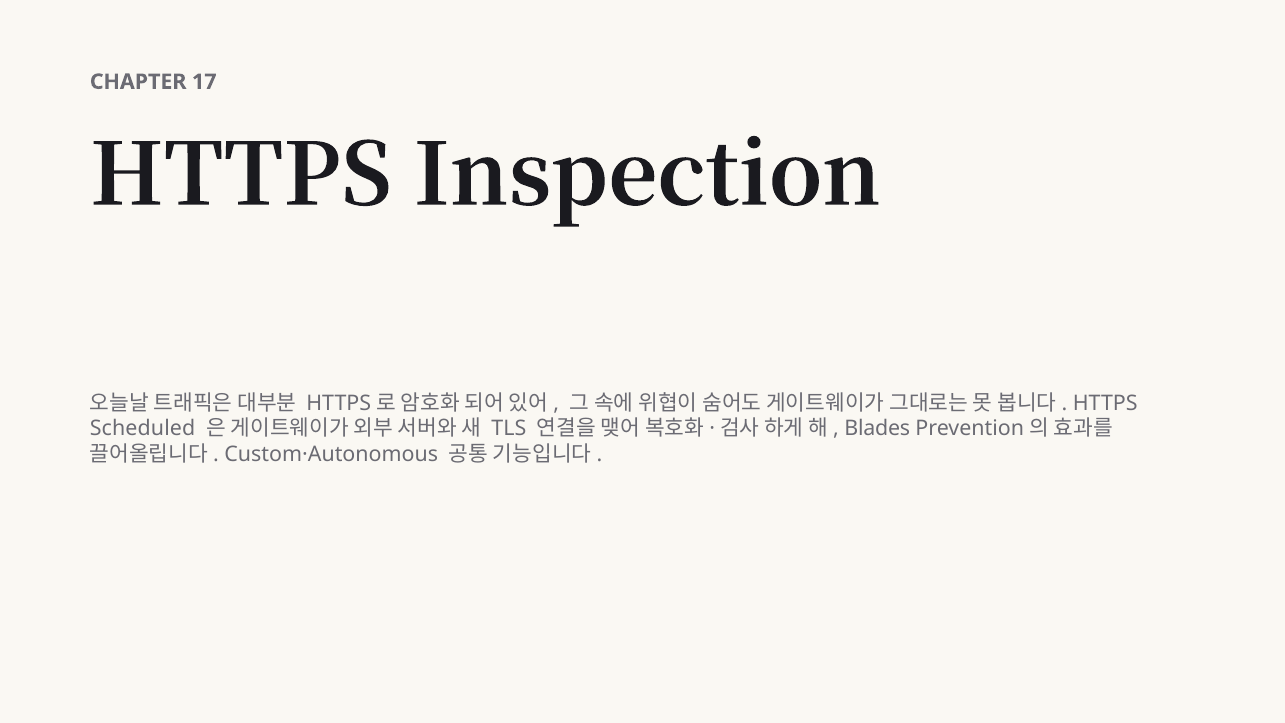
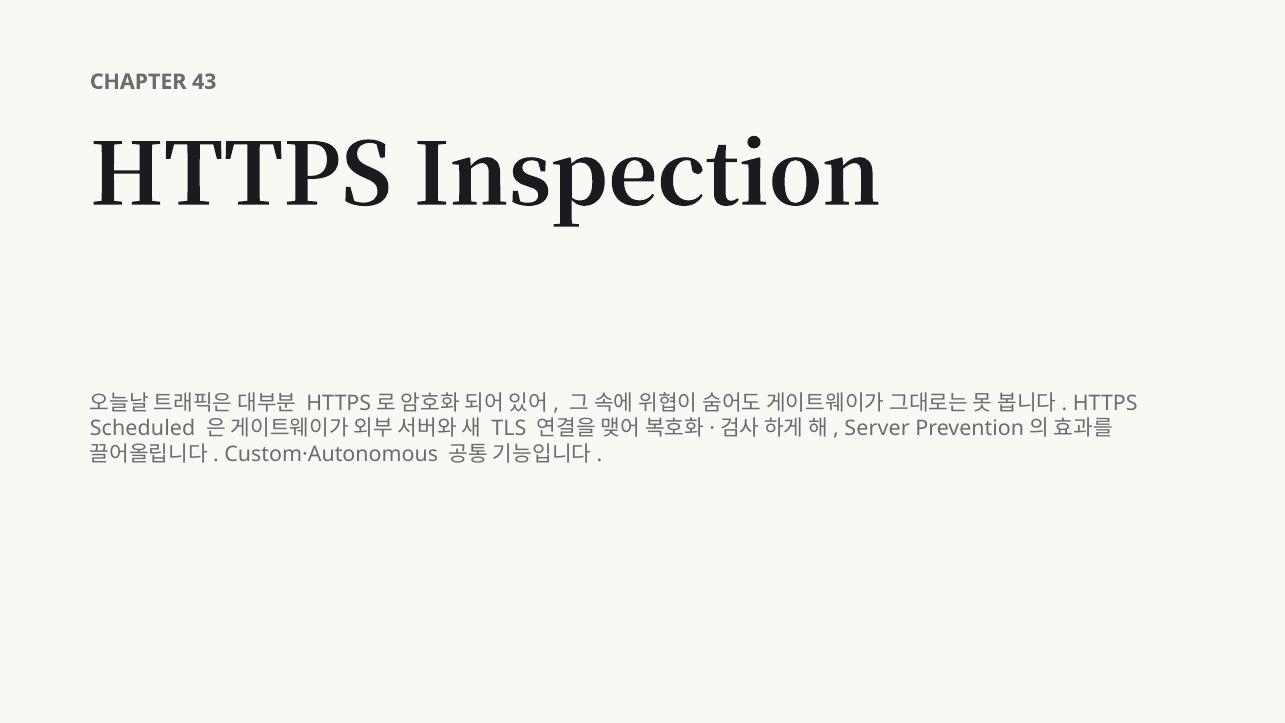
17: 17 -> 43
Blades: Blades -> Server
